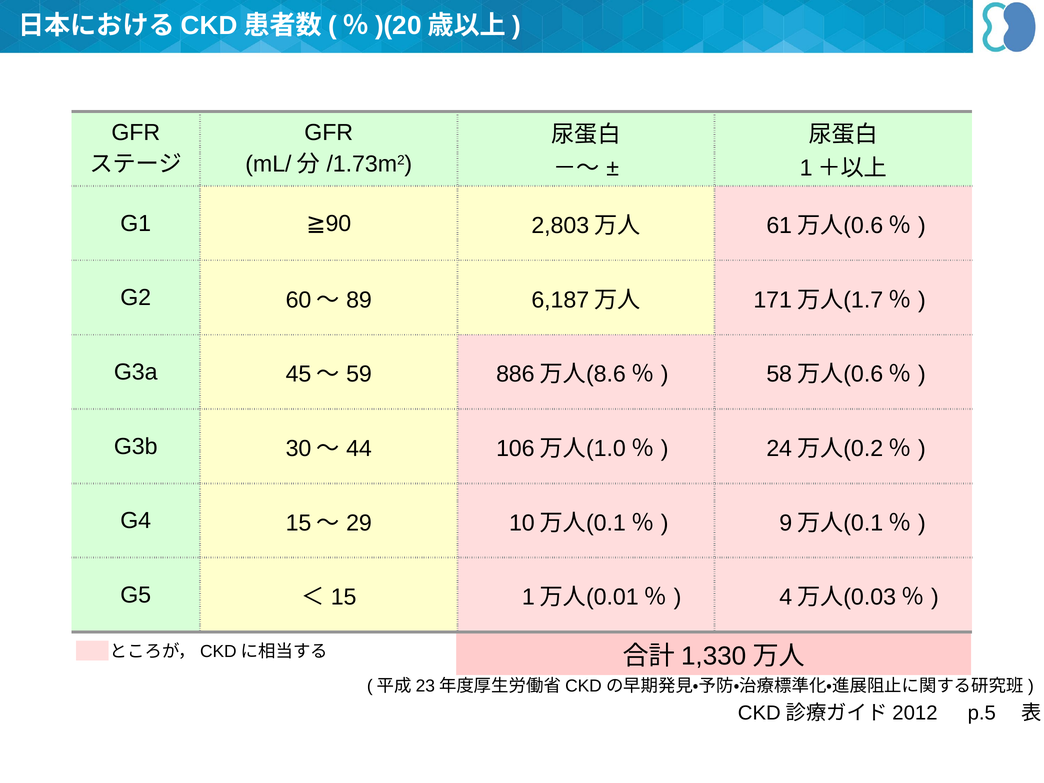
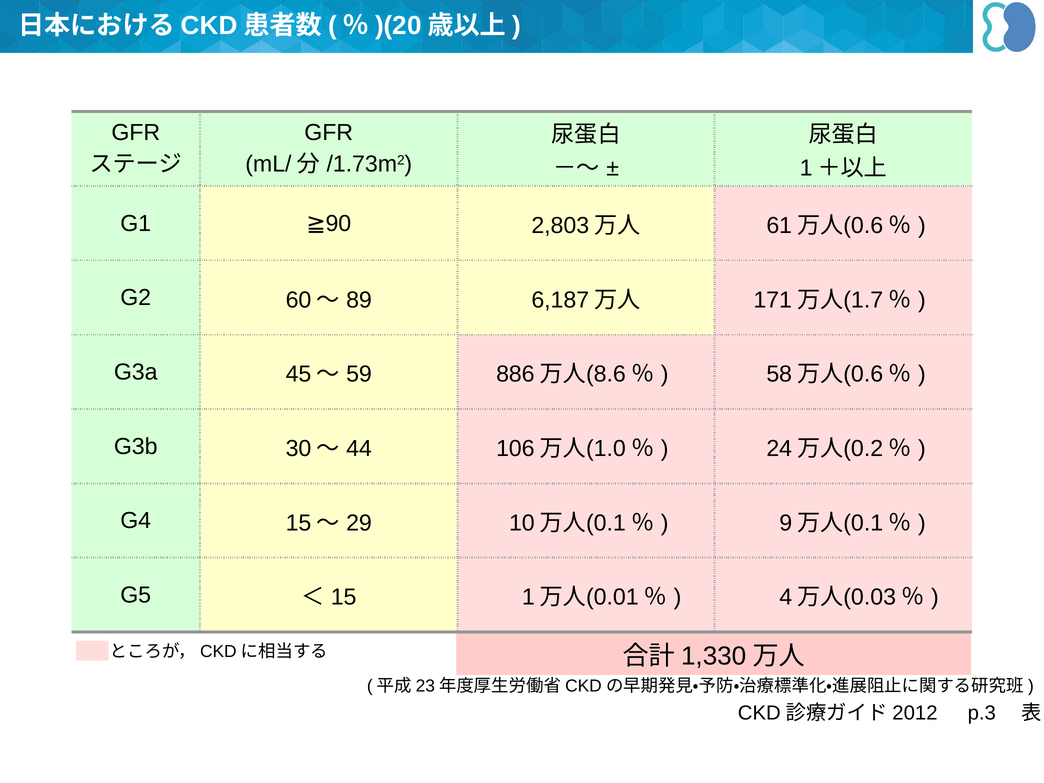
p.5: p.5 -> p.3
